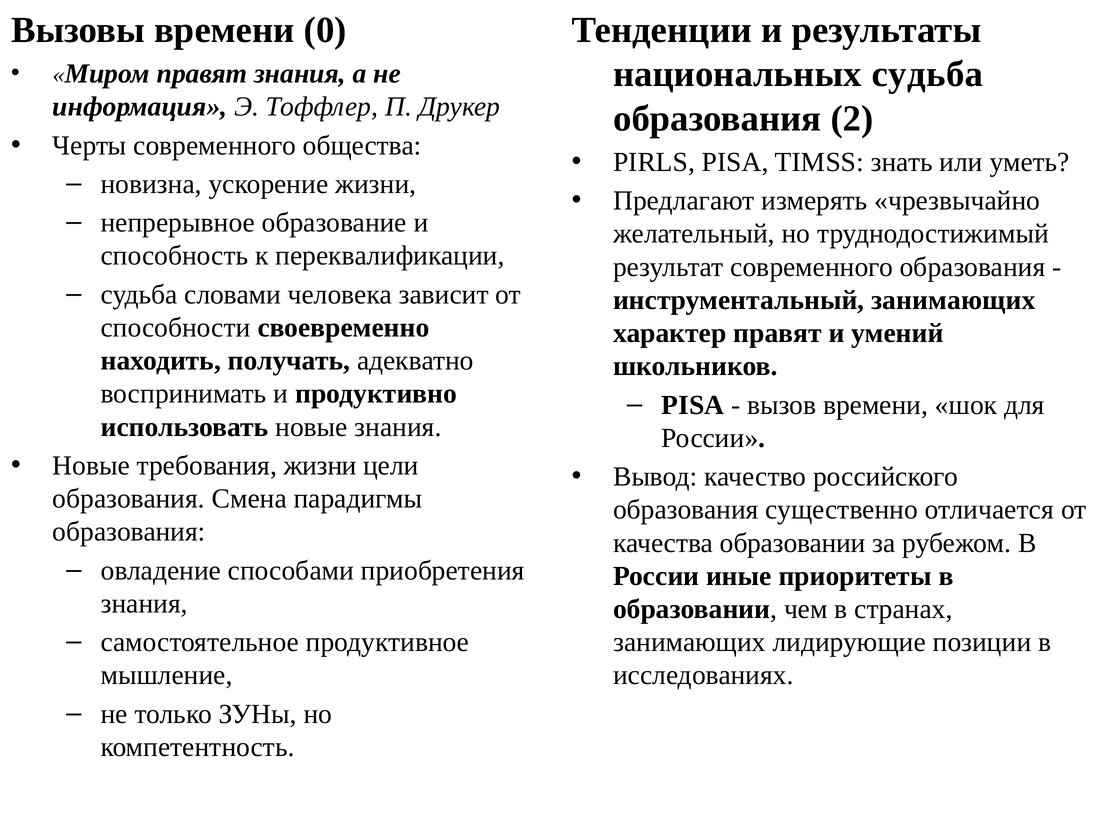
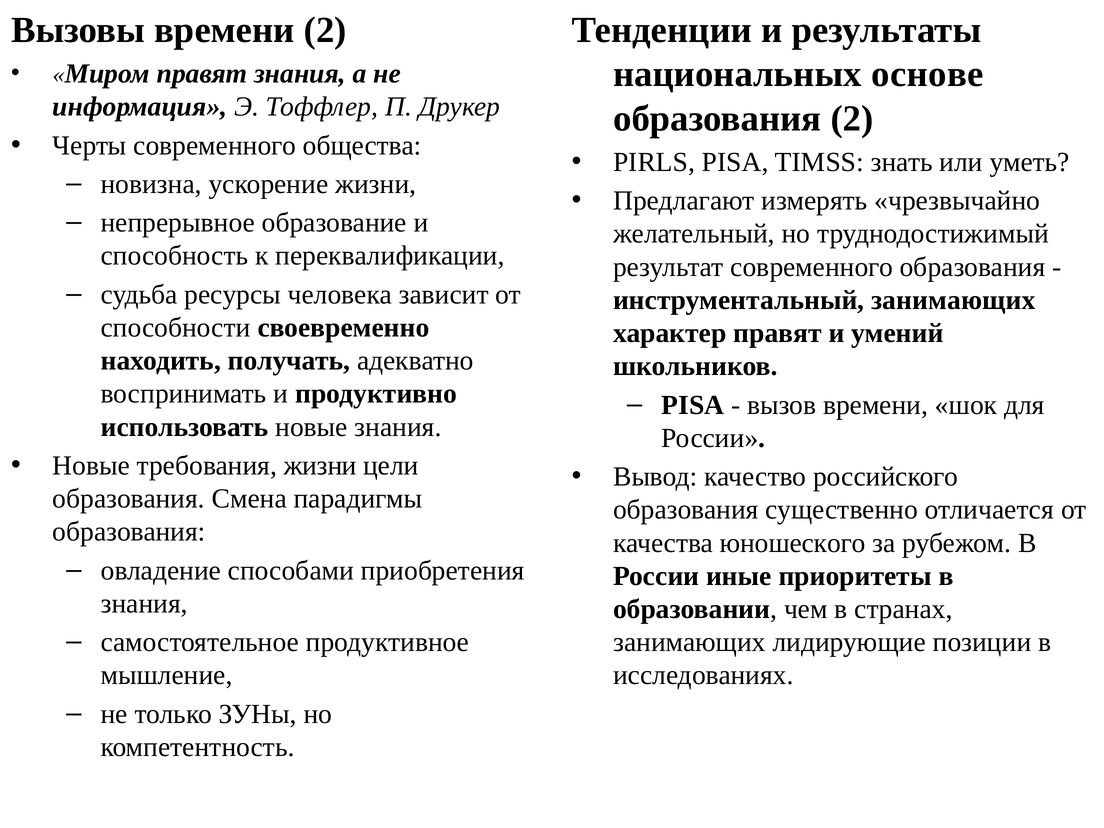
времени 0: 0 -> 2
национальных судьба: судьба -> основе
словами: словами -> ресурсы
качества образовании: образовании -> юношеского
